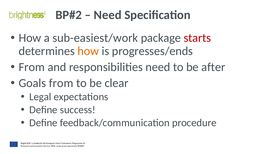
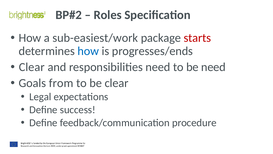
Need at (108, 15): Need -> Roles
how at (88, 51) colour: orange -> blue
From at (32, 67): From -> Clear
be after: after -> need
